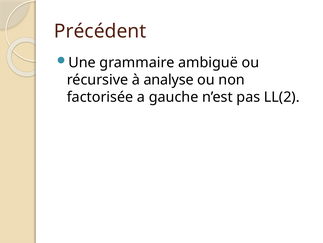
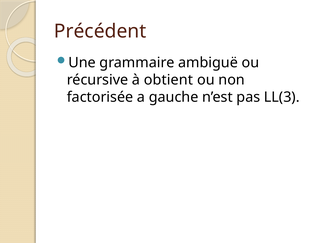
analyse: analyse -> obtient
LL(2: LL(2 -> LL(3
